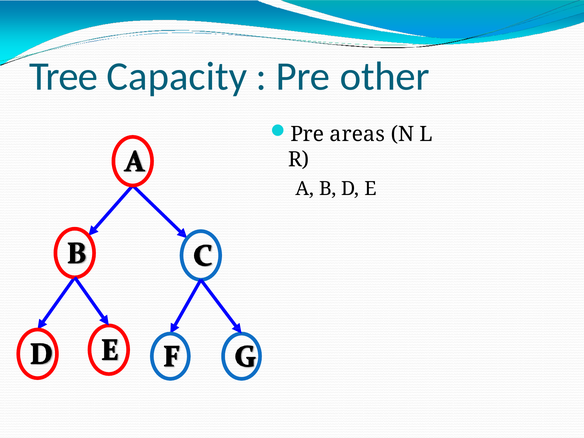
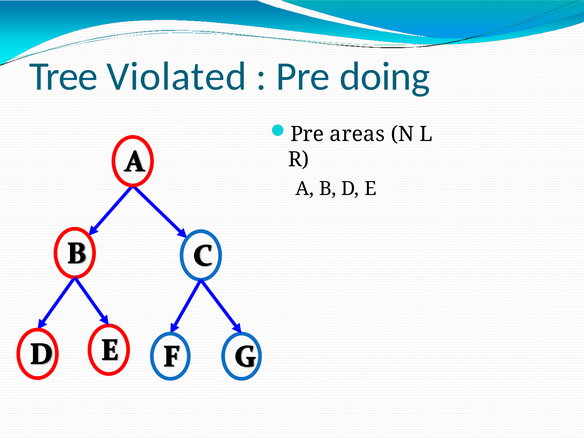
Capacity: Capacity -> Violated
other: other -> doing
